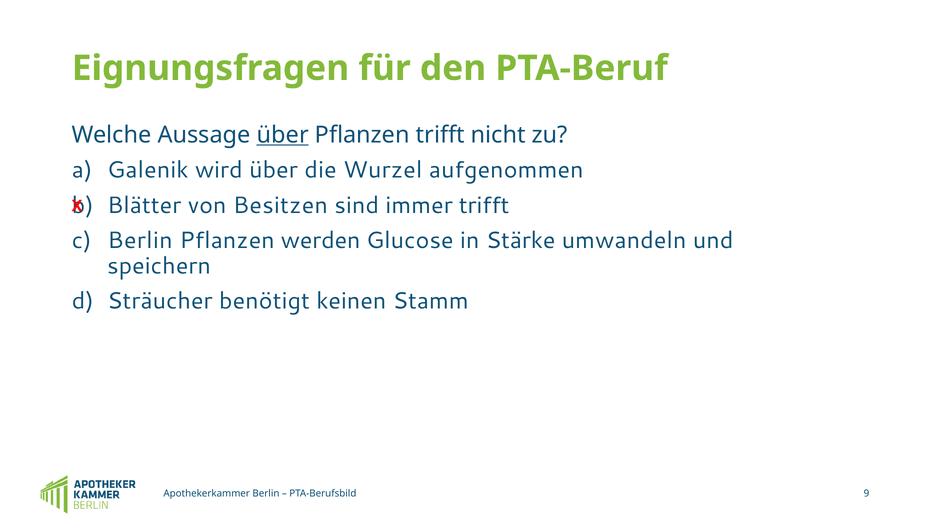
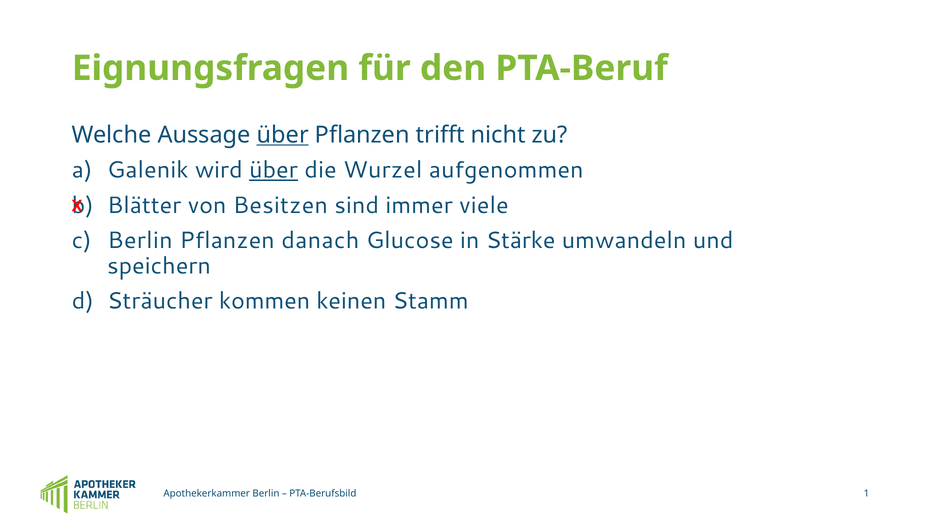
über at (273, 170) underline: none -> present
immer trifft: trifft -> viele
werden: werden -> danach
benötigt: benötigt -> kommen
9: 9 -> 1
